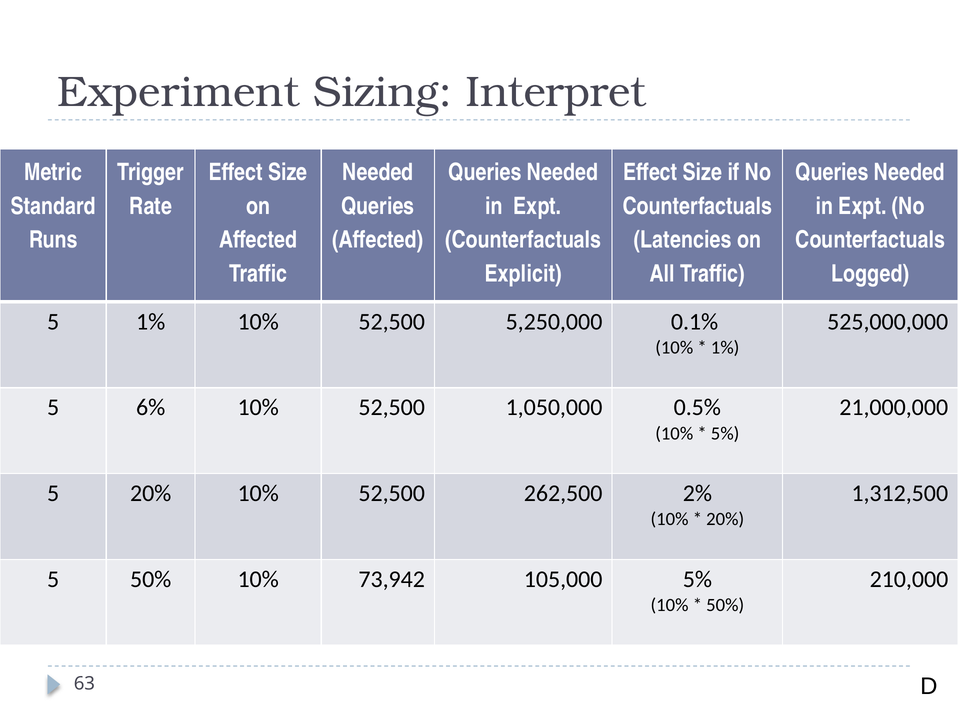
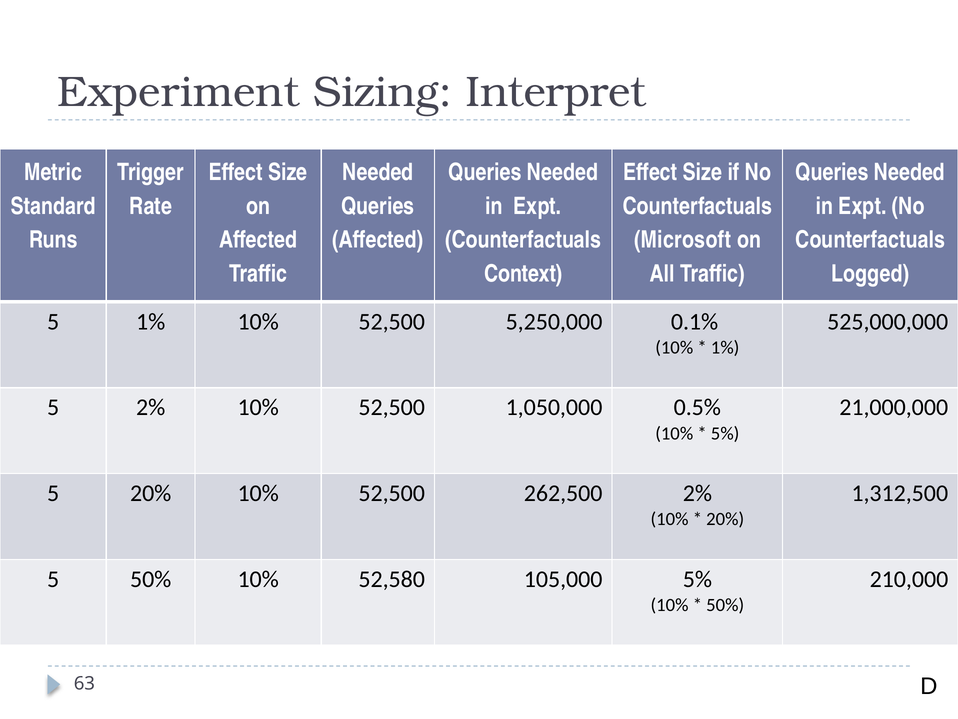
Latencies: Latencies -> Microsoft
Explicit: Explicit -> Context
5 6%: 6% -> 2%
73,942: 73,942 -> 52,580
